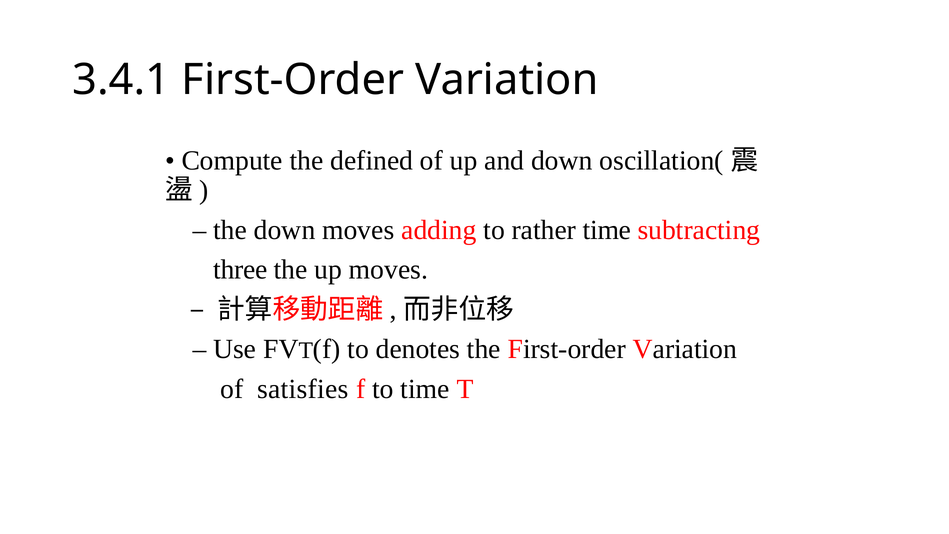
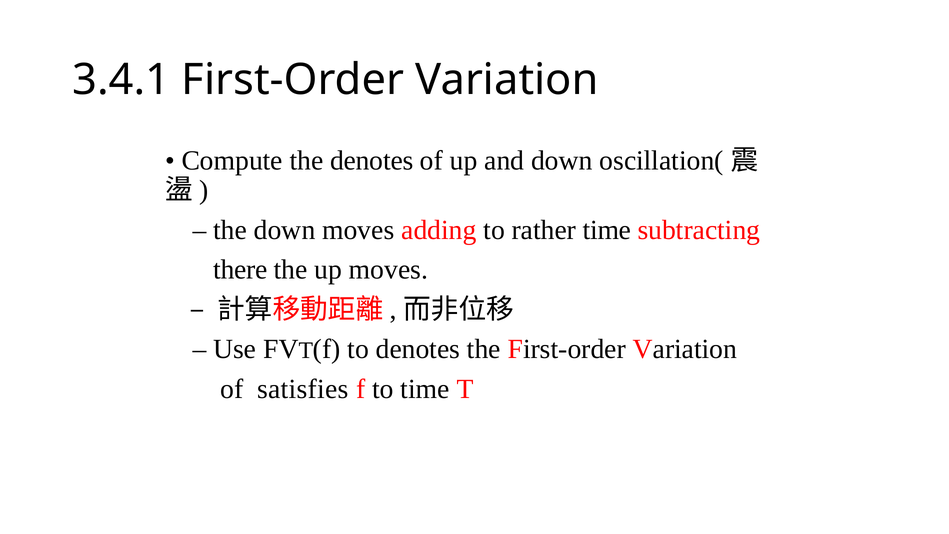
the defined: defined -> denotes
three: three -> there
